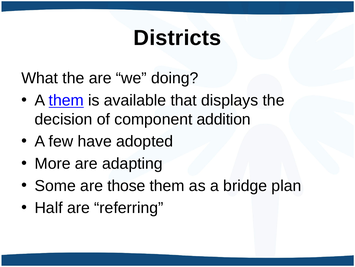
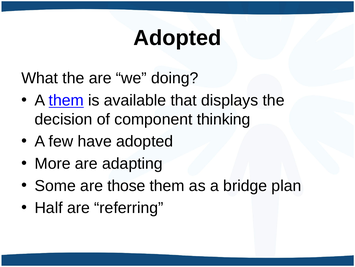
Districts at (177, 38): Districts -> Adopted
addition: addition -> thinking
